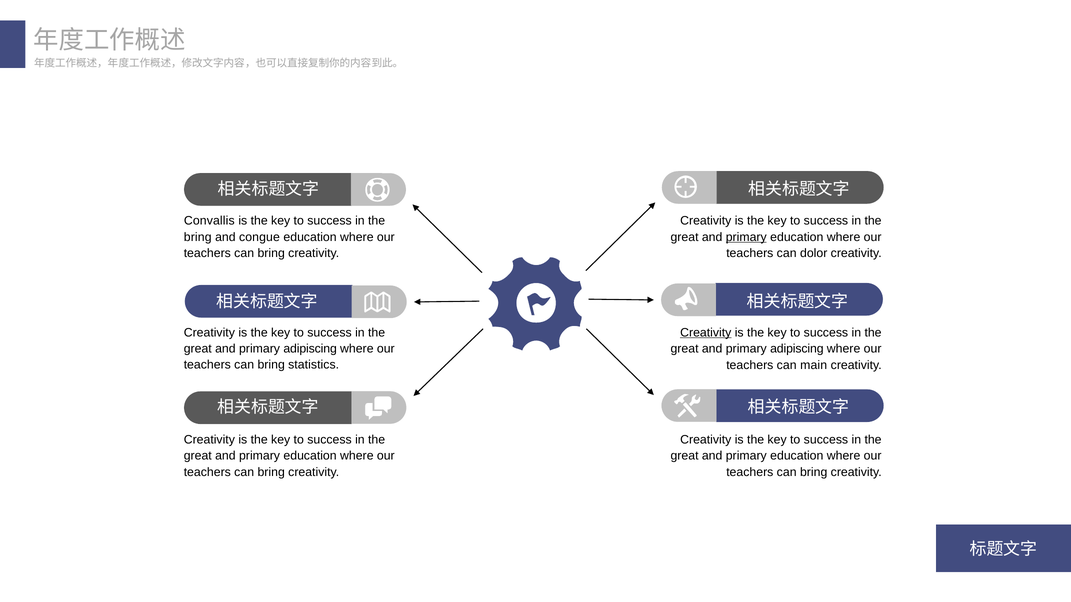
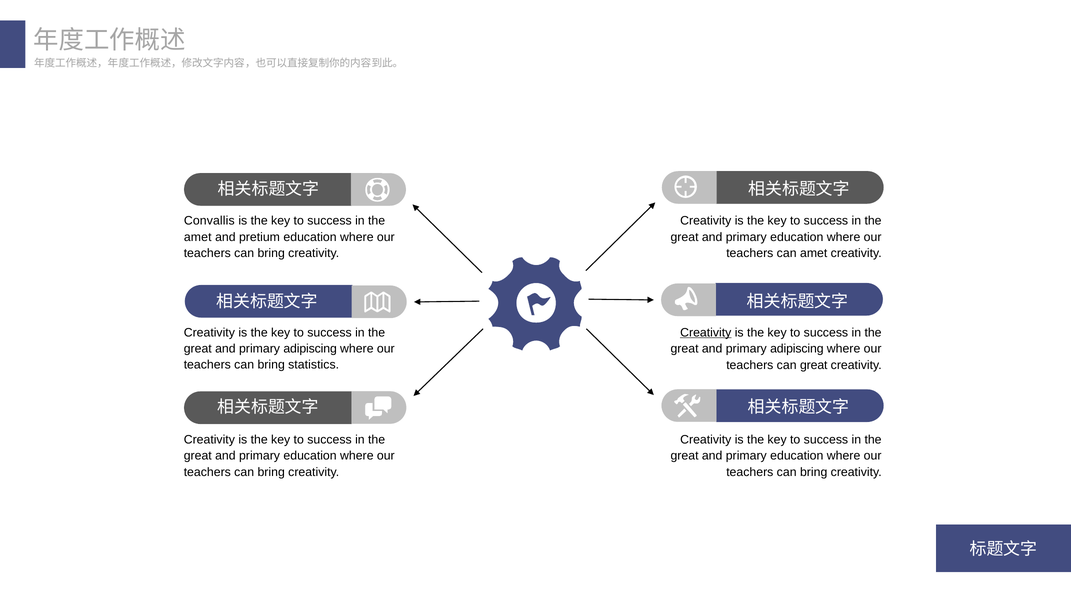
bring at (198, 237): bring -> amet
congue: congue -> pretium
primary at (746, 237) underline: present -> none
can dolor: dolor -> amet
can main: main -> great
